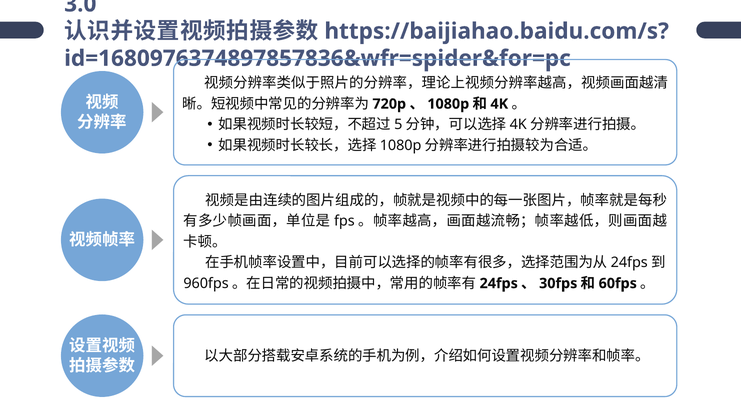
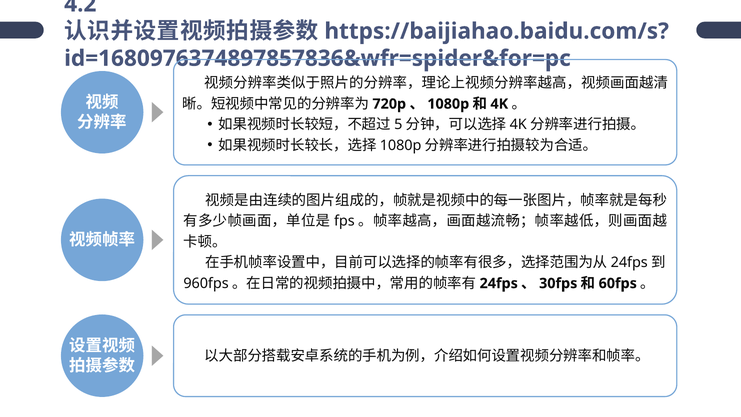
3.0: 3.0 -> 4.2
